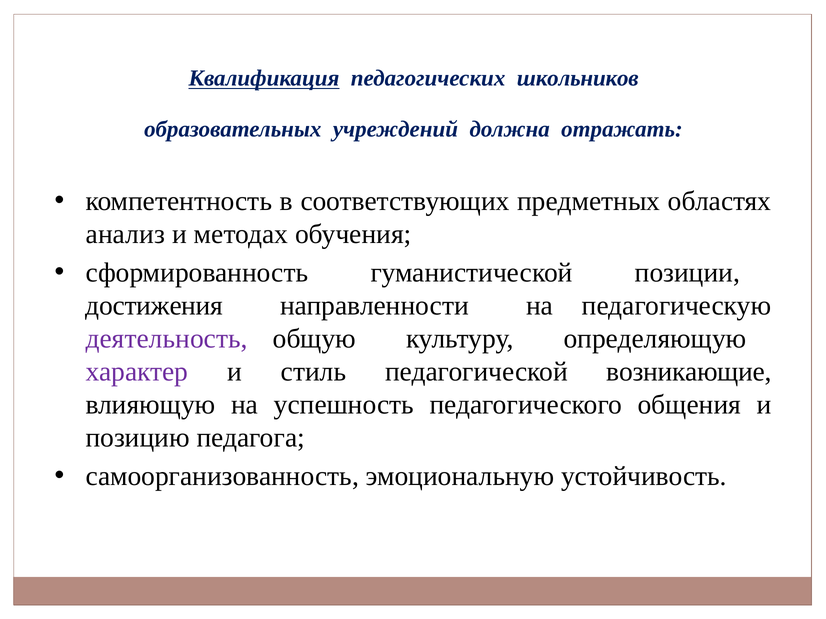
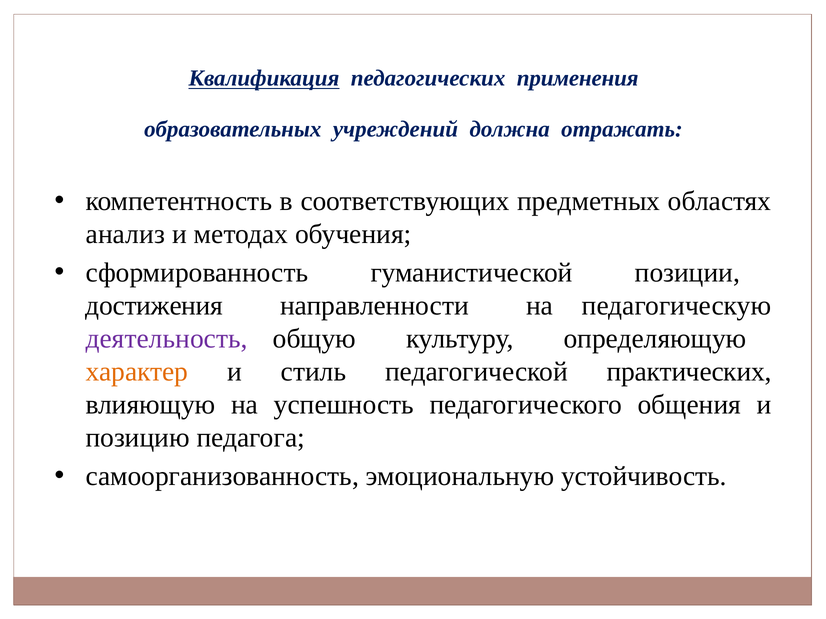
школьников: школьников -> применения
характер colour: purple -> orange
возникающие: возникающие -> практических
